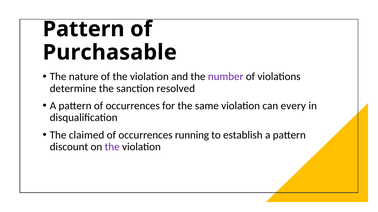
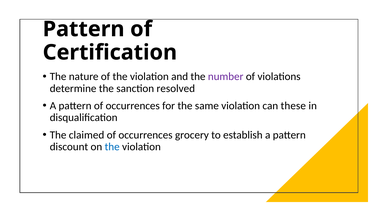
Purchasable: Purchasable -> Certification
every: every -> these
running: running -> grocery
the at (112, 147) colour: purple -> blue
